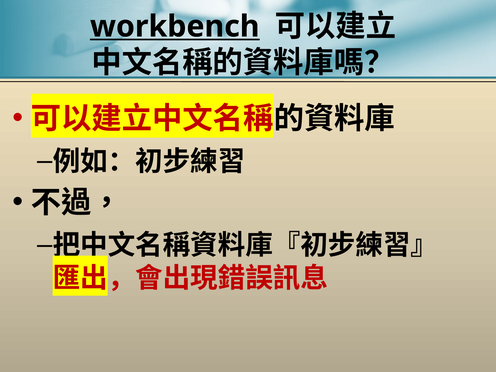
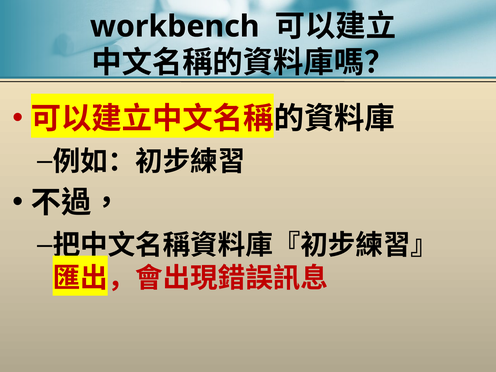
workbench underline: present -> none
